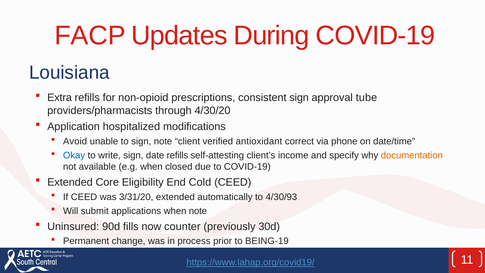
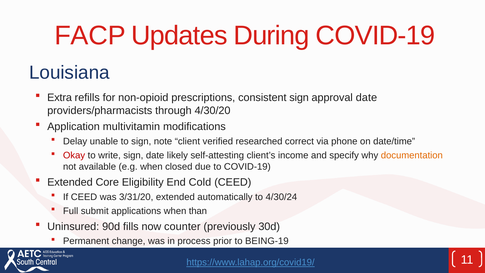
approval tube: tube -> date
hospitalized: hospitalized -> multivitamin
Avoid: Avoid -> Delay
antioxidant: antioxidant -> researched
Okay colour: blue -> red
date refills: refills -> likely
4/30/93: 4/30/93 -> 4/30/24
Will: Will -> Full
when note: note -> than
